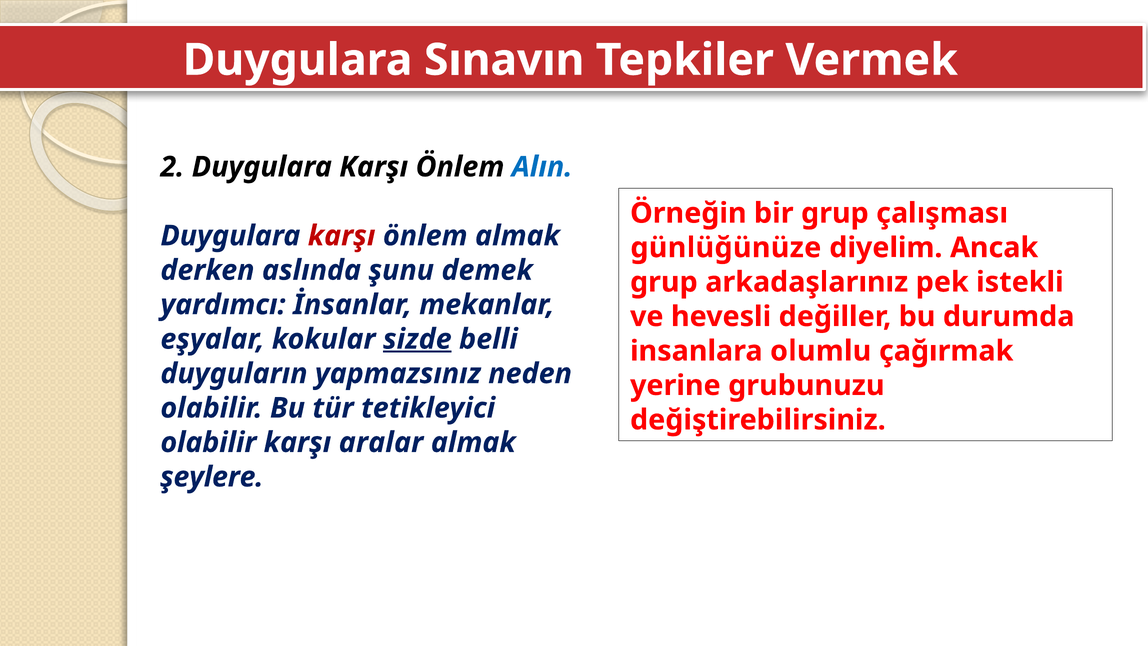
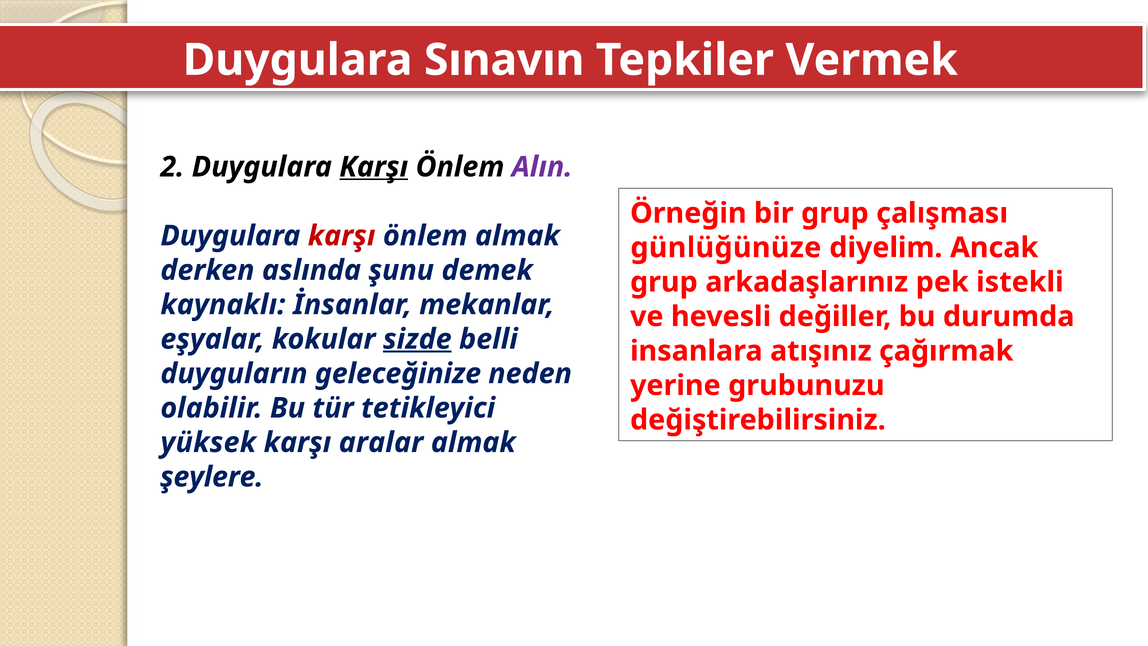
Karşı at (374, 167) underline: none -> present
Alın colour: blue -> purple
yardımcı: yardımcı -> kaynaklı
olumlu: olumlu -> atışınız
yapmazsınız: yapmazsınız -> geleceğinize
olabilir at (208, 442): olabilir -> yüksek
